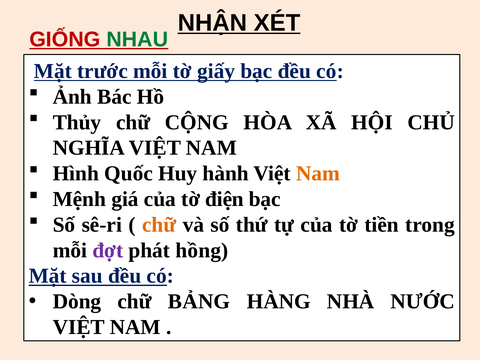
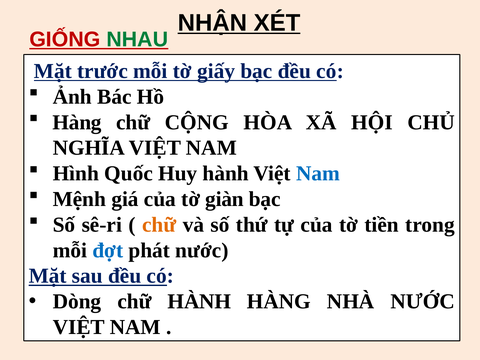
Thủy at (77, 122): Thủy -> Hàng
Nam at (318, 174) colour: orange -> blue
điện: điện -> giàn
đợt colour: purple -> blue
phát hồng: hồng -> nước
chữ BẢNG: BẢNG -> HÀNH
